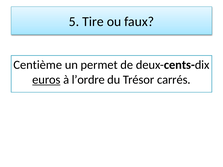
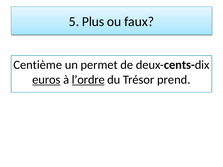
Tire: Tire -> Plus
l’ordre underline: none -> present
carrés: carrés -> prend
